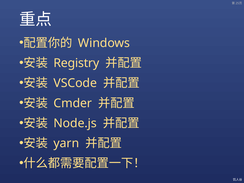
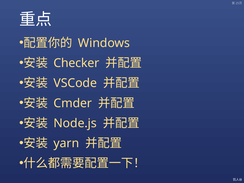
Registry: Registry -> Checker
